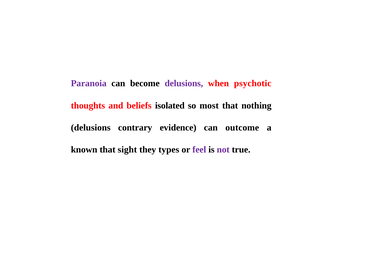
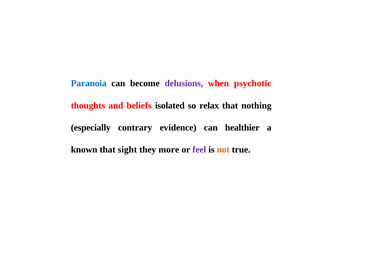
Paranoia colour: purple -> blue
most: most -> relax
delusions at (91, 127): delusions -> especially
outcome: outcome -> healthier
types: types -> more
not colour: purple -> orange
